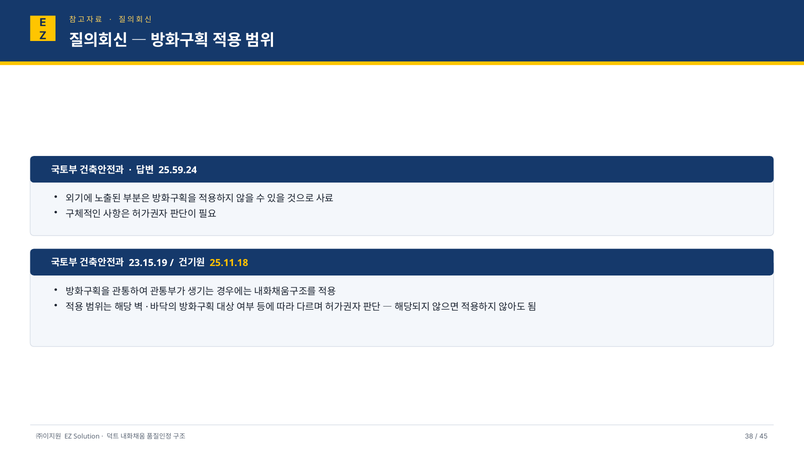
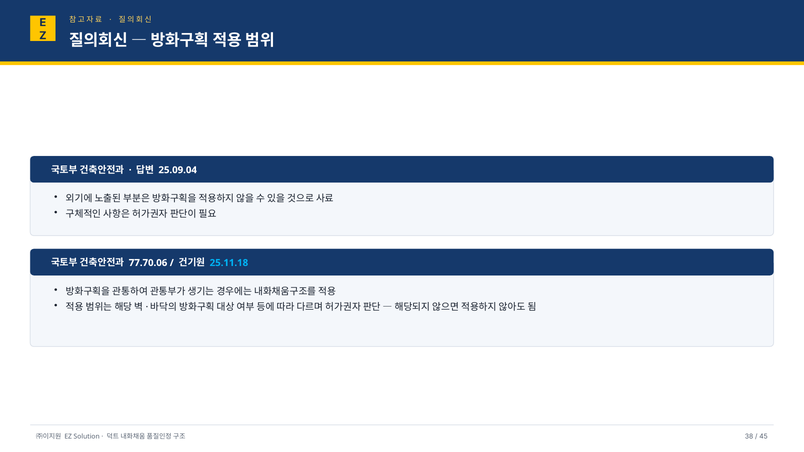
25.59.24: 25.59.24 -> 25.09.04
23.15.19: 23.15.19 -> 77.70.06
25.11.18 colour: yellow -> light blue
